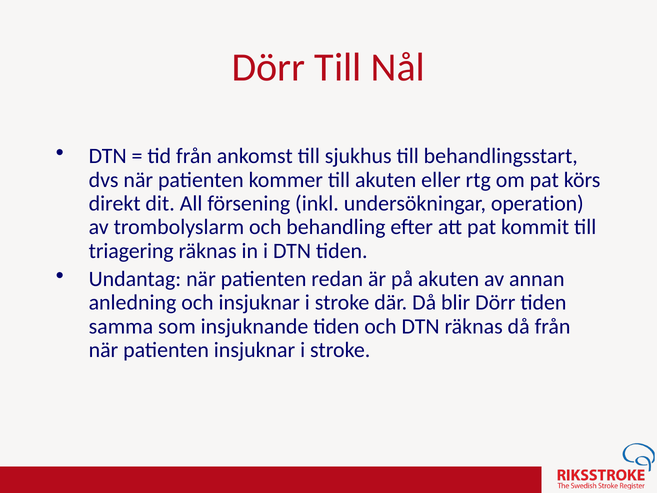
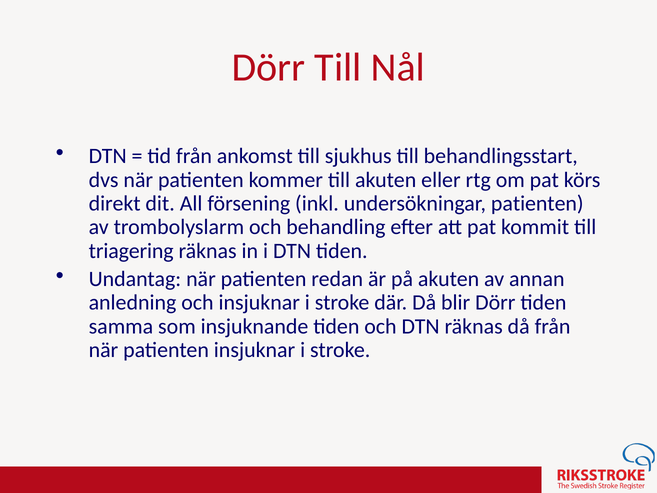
undersökningar operation: operation -> patienten
